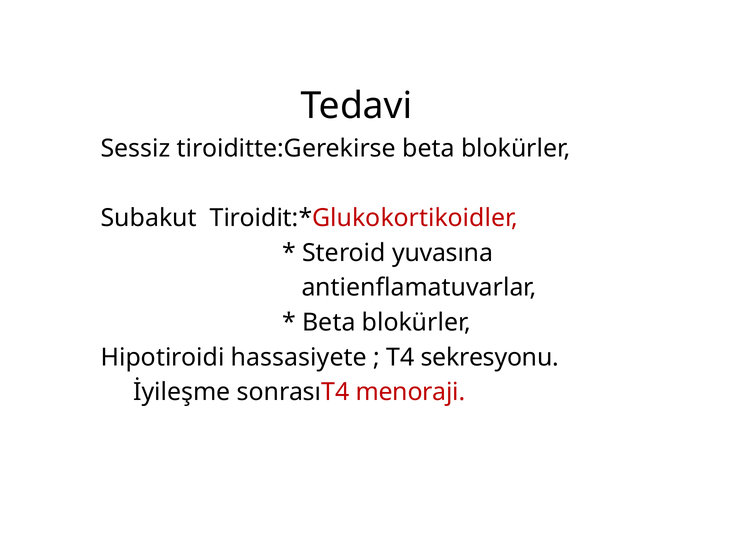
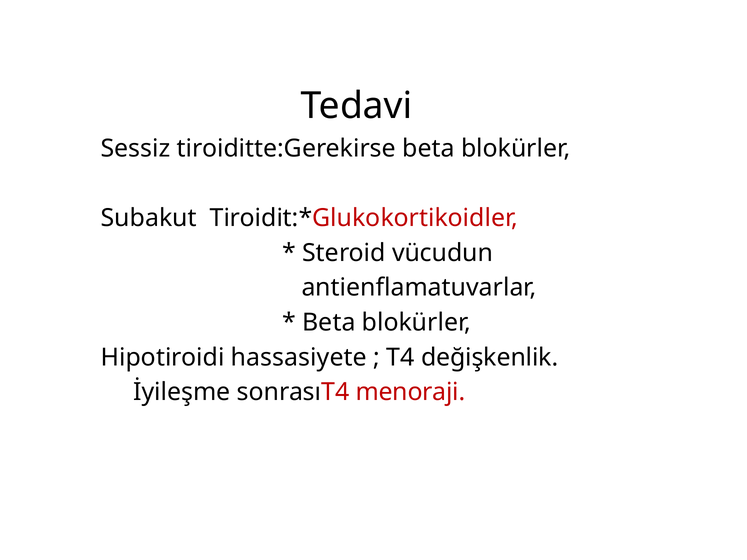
yuvasına: yuvasına -> vücudun
sekresyonu: sekresyonu -> değişkenlik
